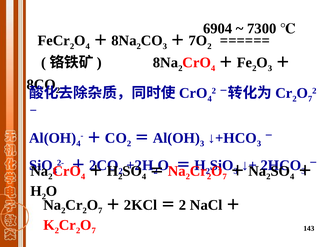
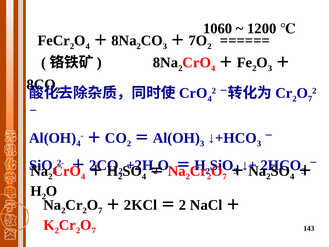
6904: 6904 -> 1060
7300: 7300 -> 1200
